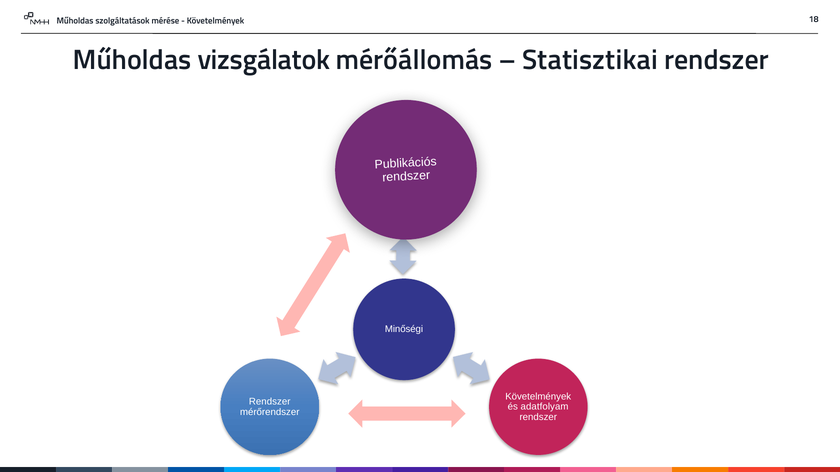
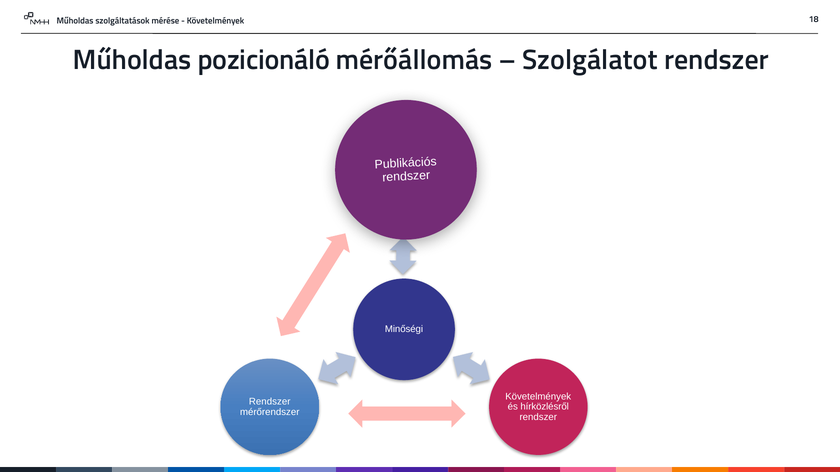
vizsgálatok: vizsgálatok -> pozicionáló
Statisztikai: Statisztikai -> Szolgálatot
adatfolyam: adatfolyam -> hírközlésről
